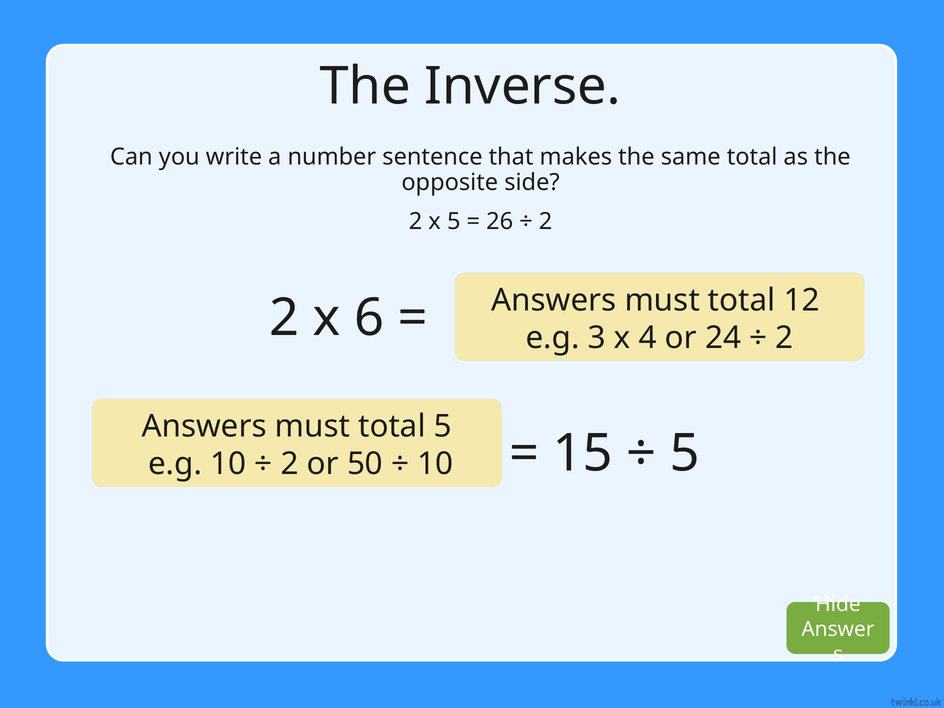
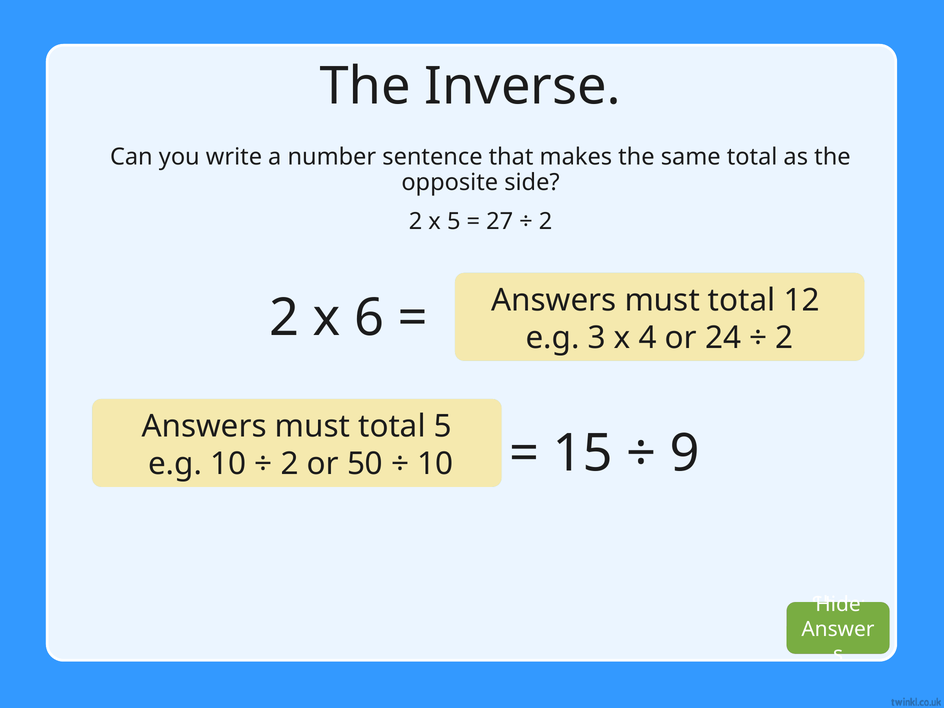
26: 26 -> 27
5 at (685, 454): 5 -> 9
